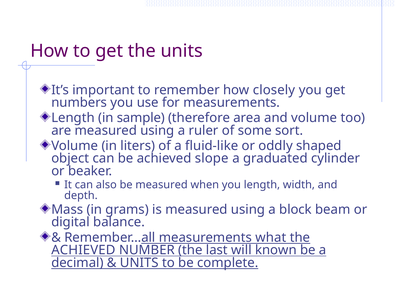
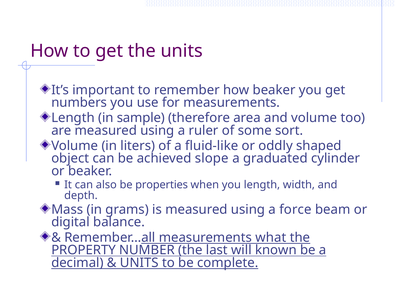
how closely: closely -> beaker
be measured: measured -> properties
block: block -> force
ACHIEVED at (83, 250): ACHIEVED -> PROPERTY
